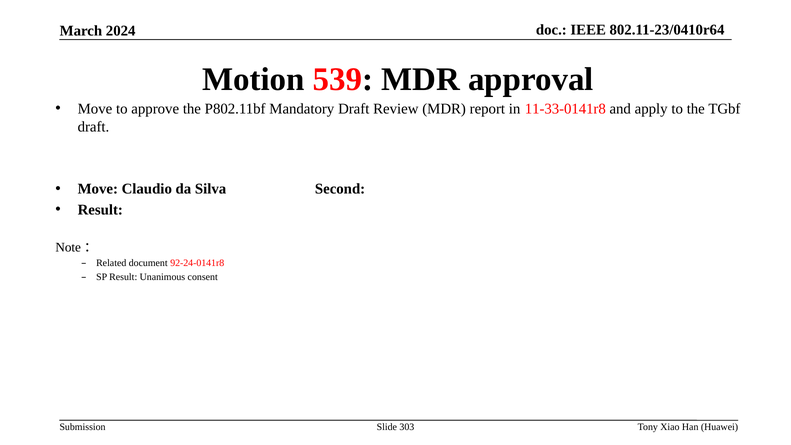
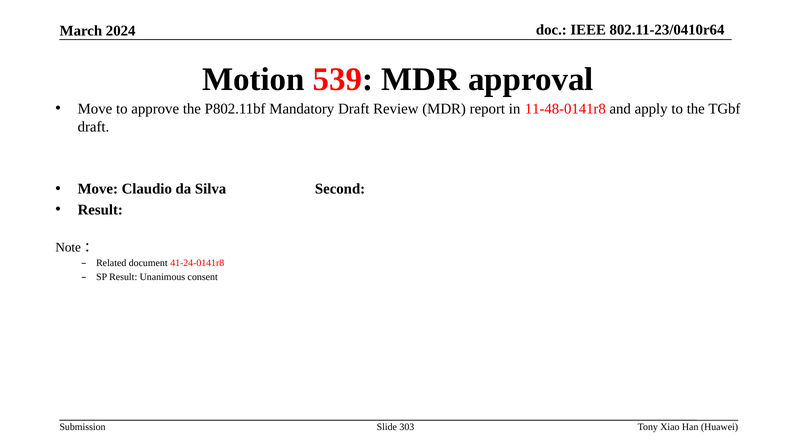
11-33-0141r8: 11-33-0141r8 -> 11-48-0141r8
92-24-0141r8: 92-24-0141r8 -> 41-24-0141r8
